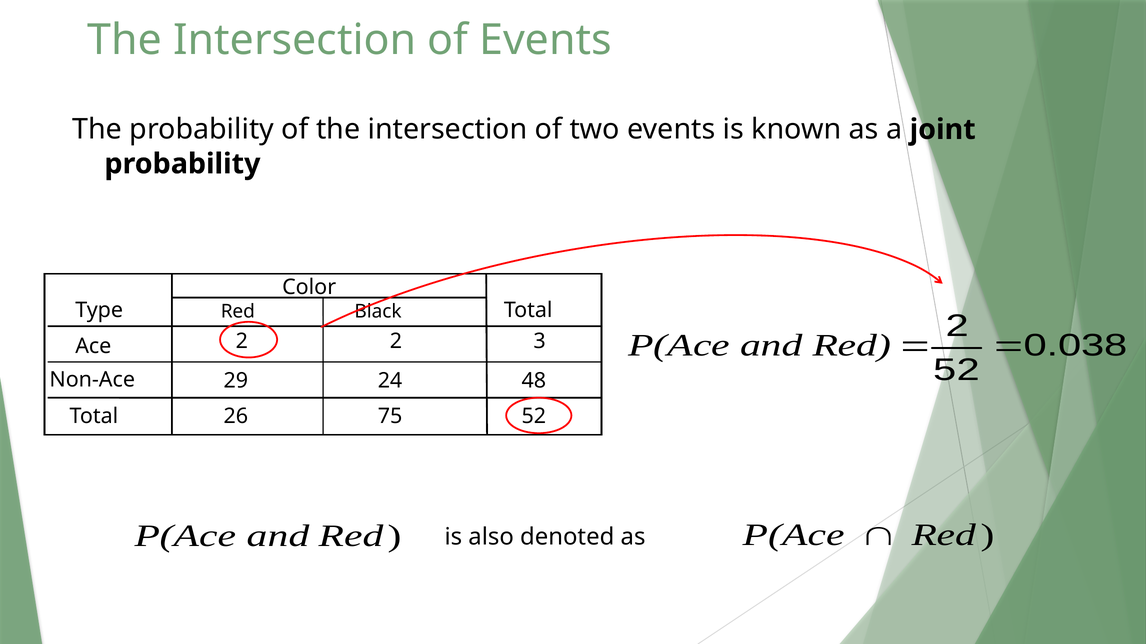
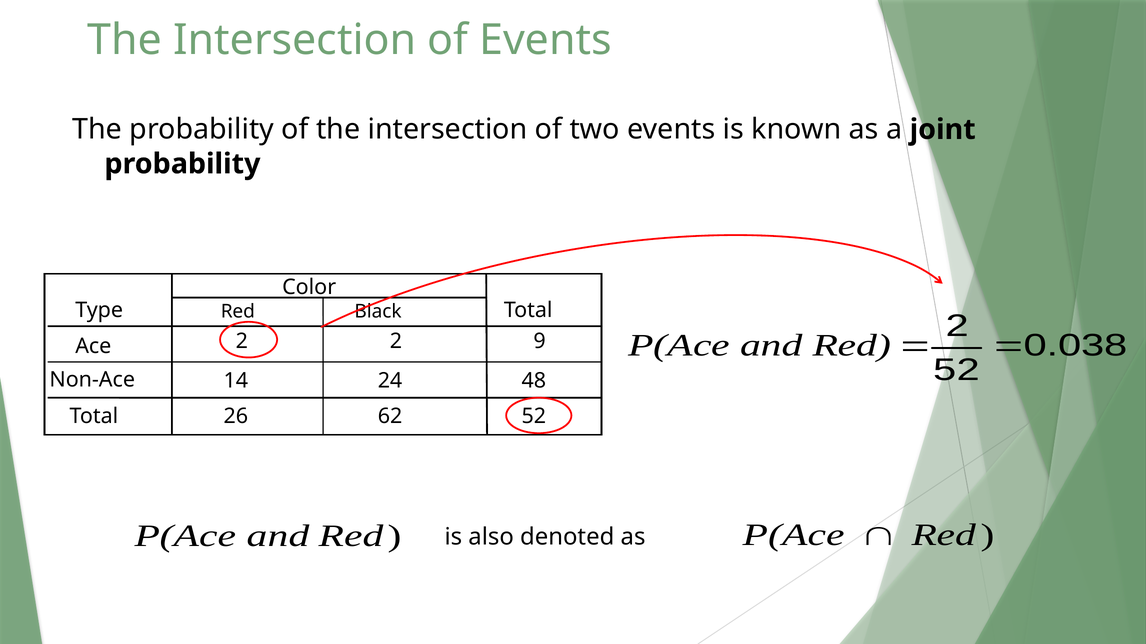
3: 3 -> 9
29: 29 -> 14
75: 75 -> 62
